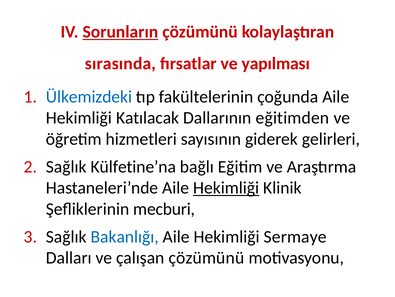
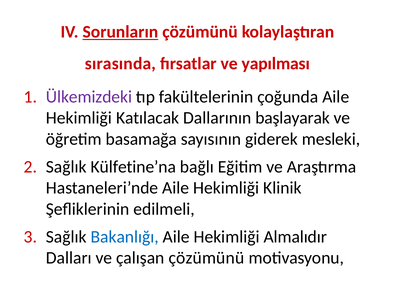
Ülkemizdeki colour: blue -> purple
eğitimden: eğitimden -> başlayarak
hizmetleri: hizmetleri -> basamağa
gelirleri: gelirleri -> mesleki
Hekimliği at (226, 187) underline: present -> none
mecburi: mecburi -> edilmeli
Sermaye: Sermaye -> Almalıdır
